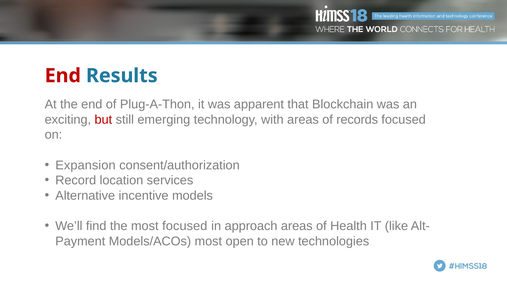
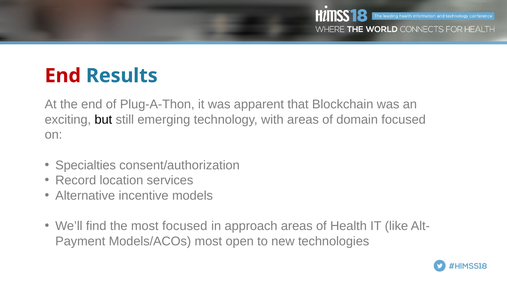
but colour: red -> black
records: records -> domain
Expansion: Expansion -> Specialties
